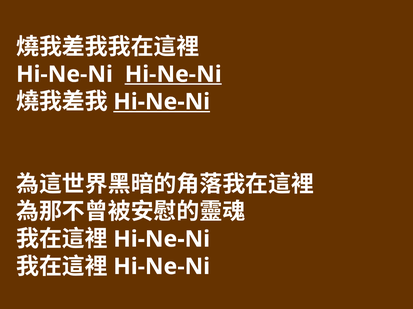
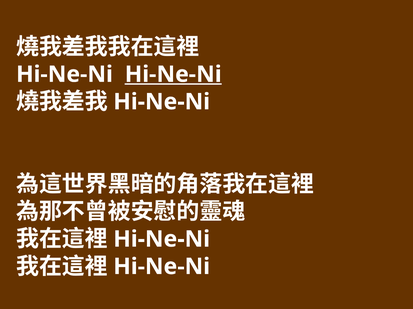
Hi-Ne-Ni at (162, 102) underline: present -> none
